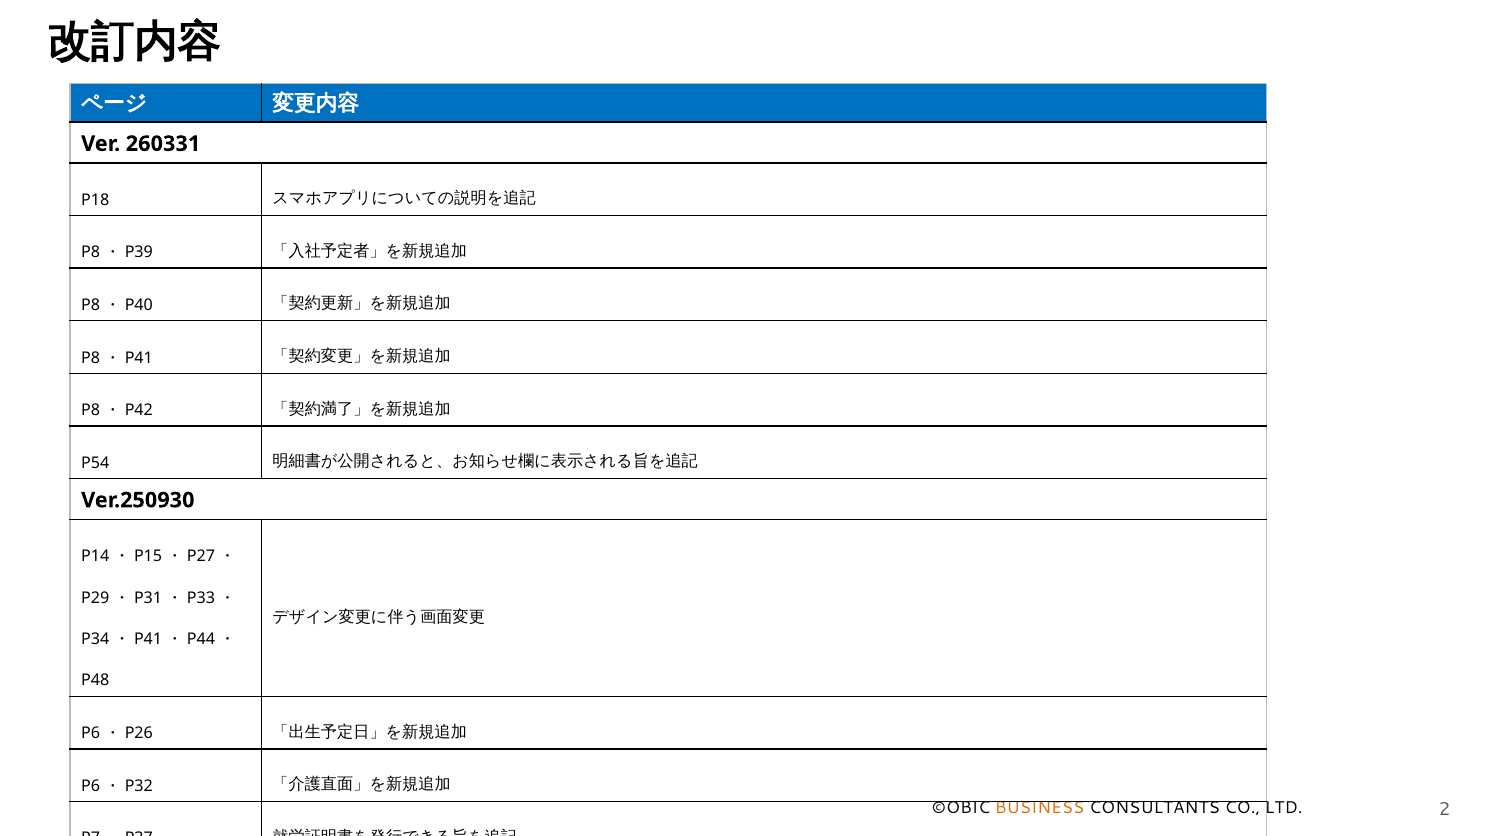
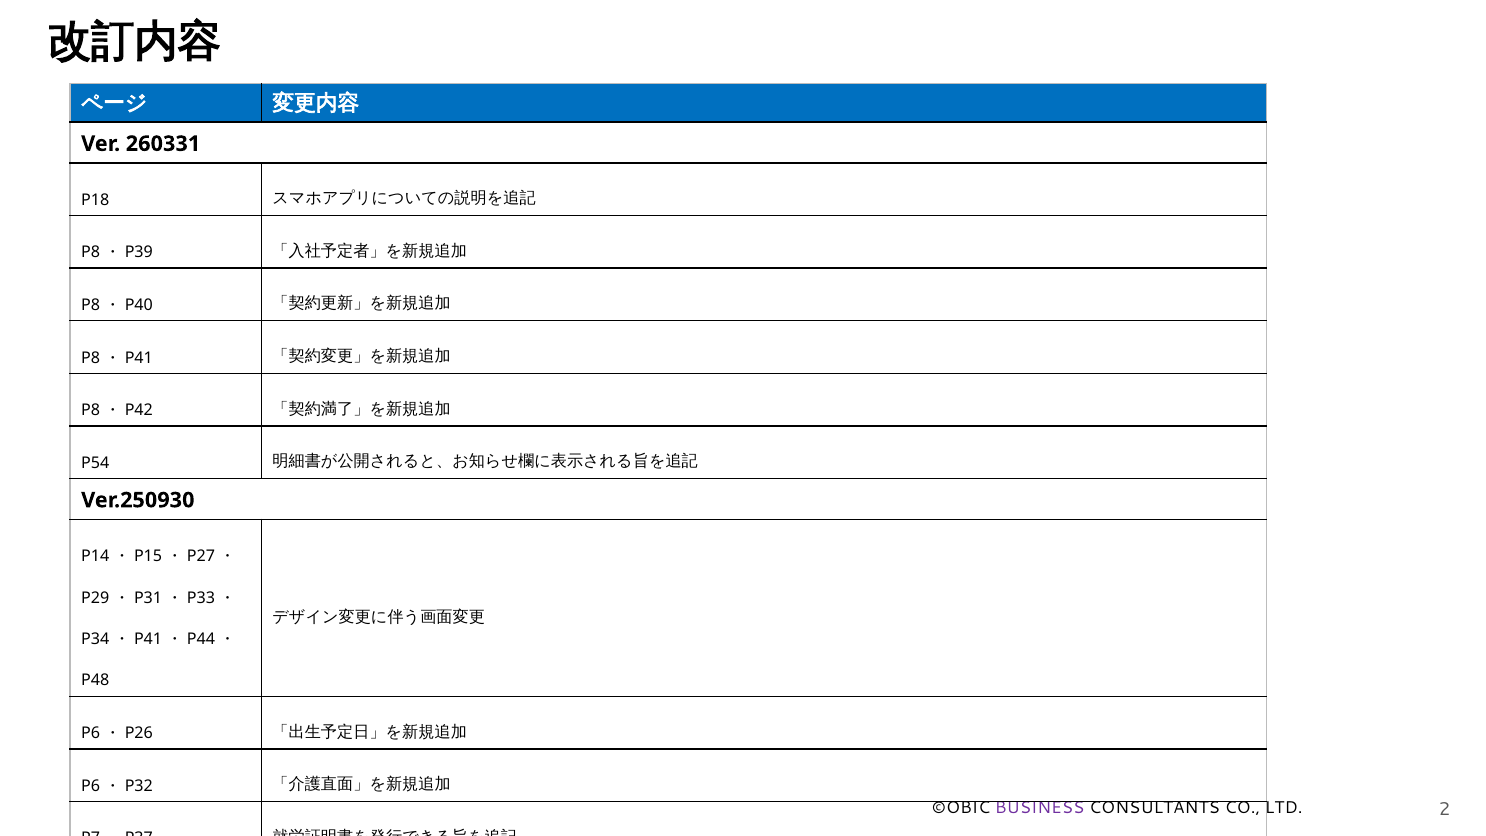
BUSINESS colour: orange -> purple
